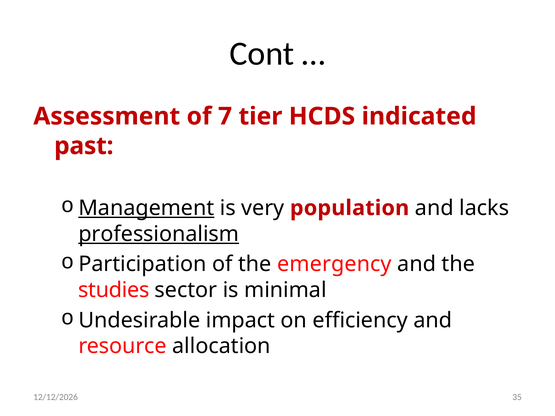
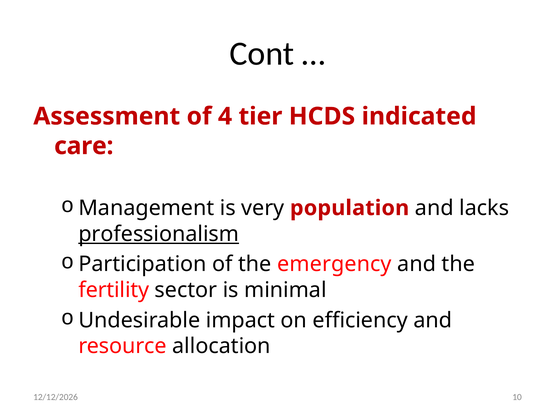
7: 7 -> 4
past: past -> care
Management underline: present -> none
studies: studies -> fertility
35: 35 -> 10
